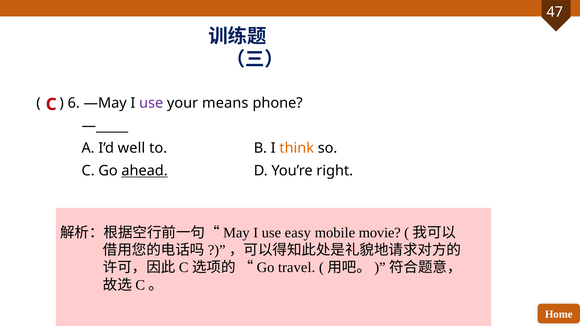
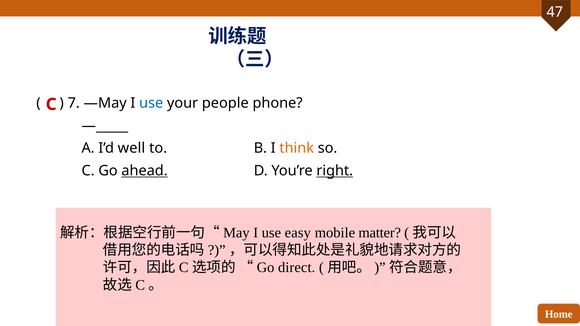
6: 6 -> 7
use at (151, 103) colour: purple -> blue
means: means -> people
right underline: none -> present
movie: movie -> matter
travel: travel -> direct
